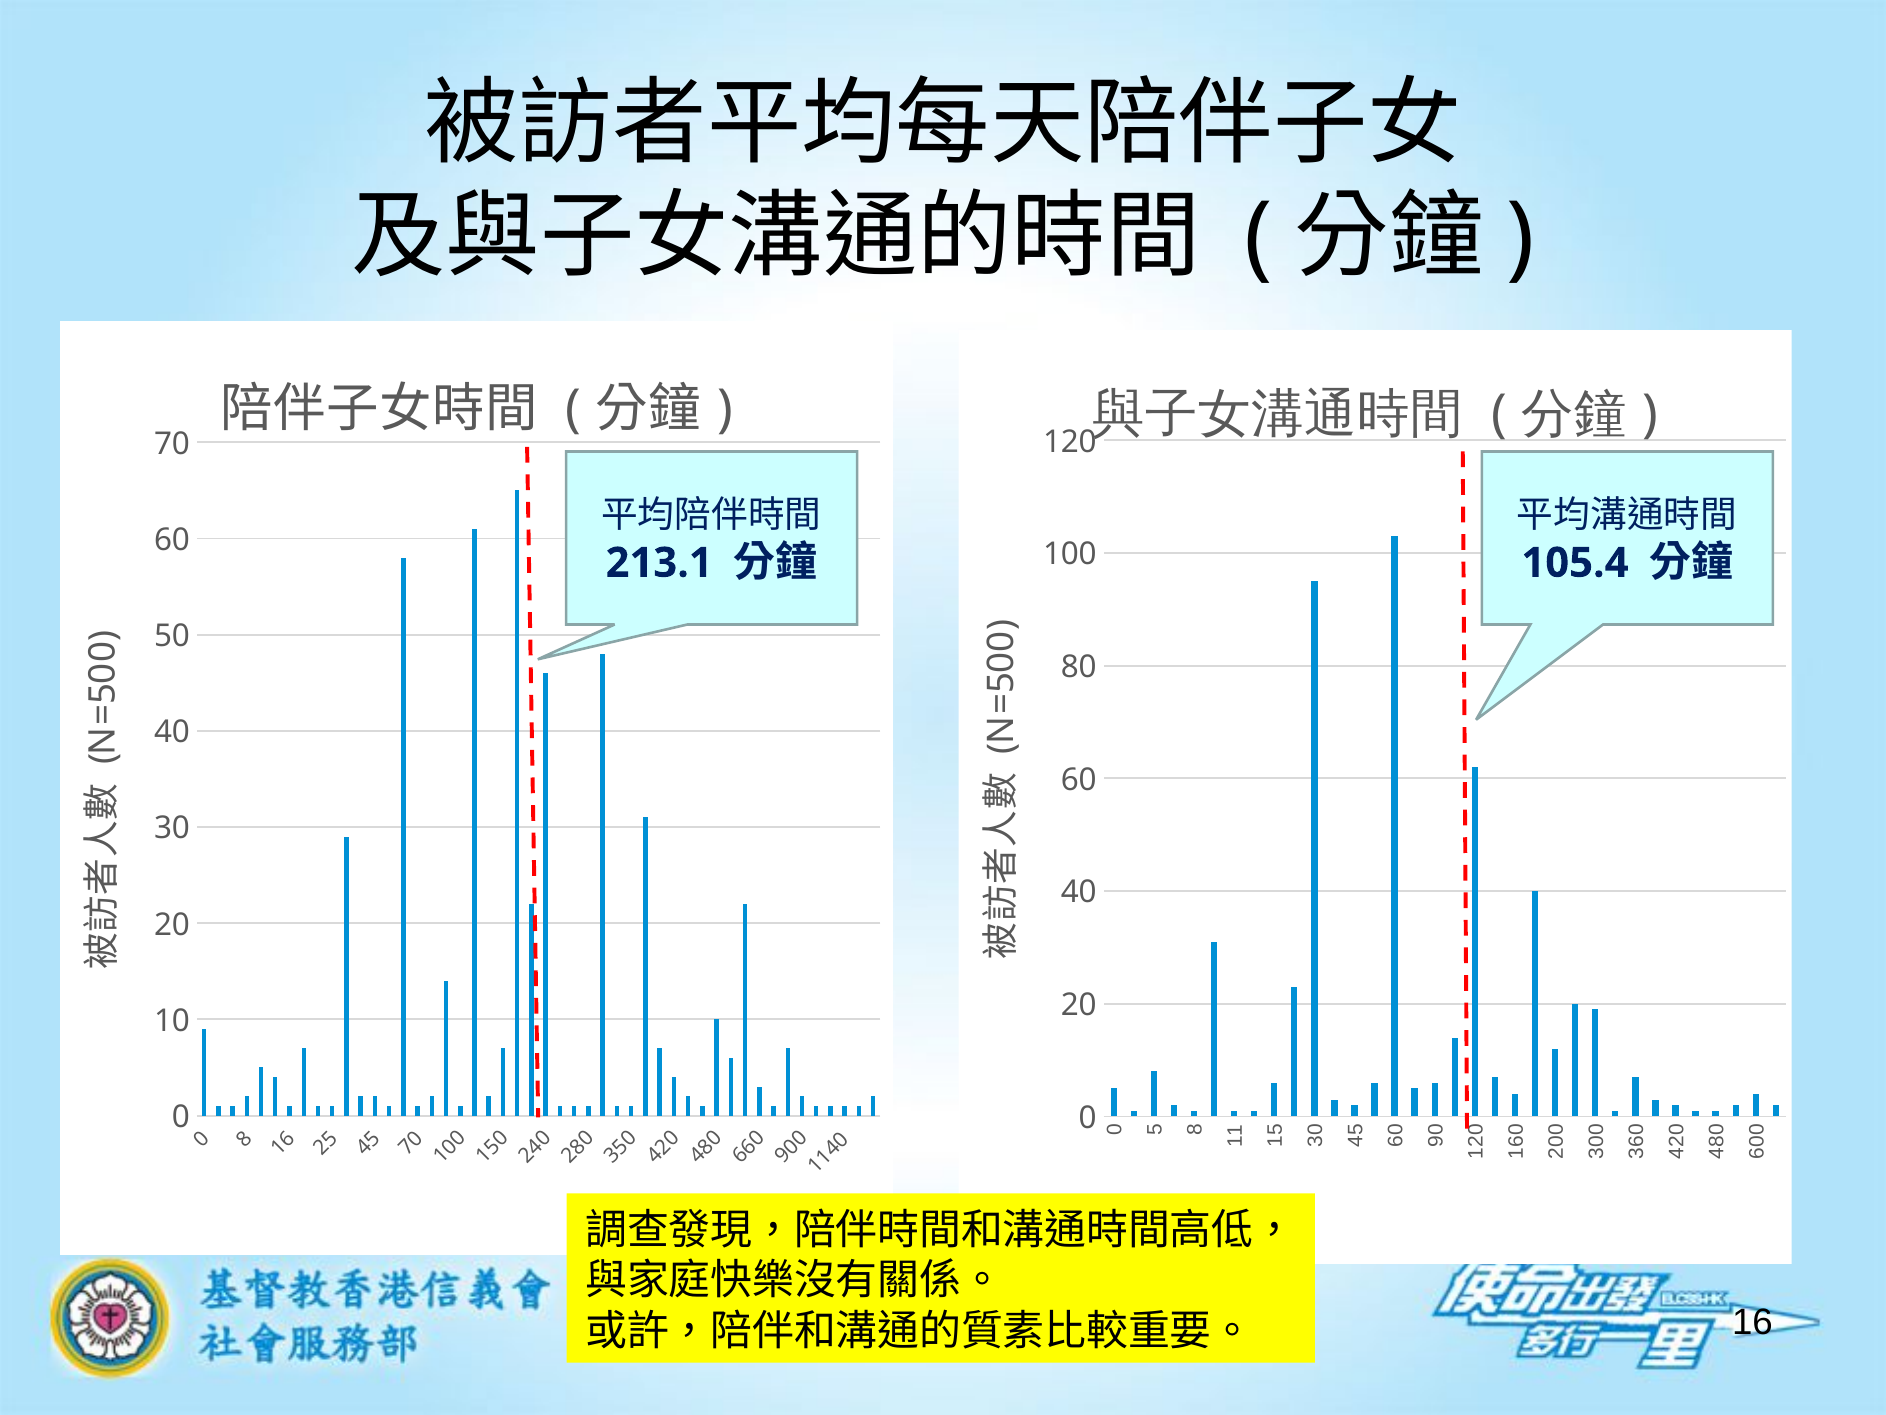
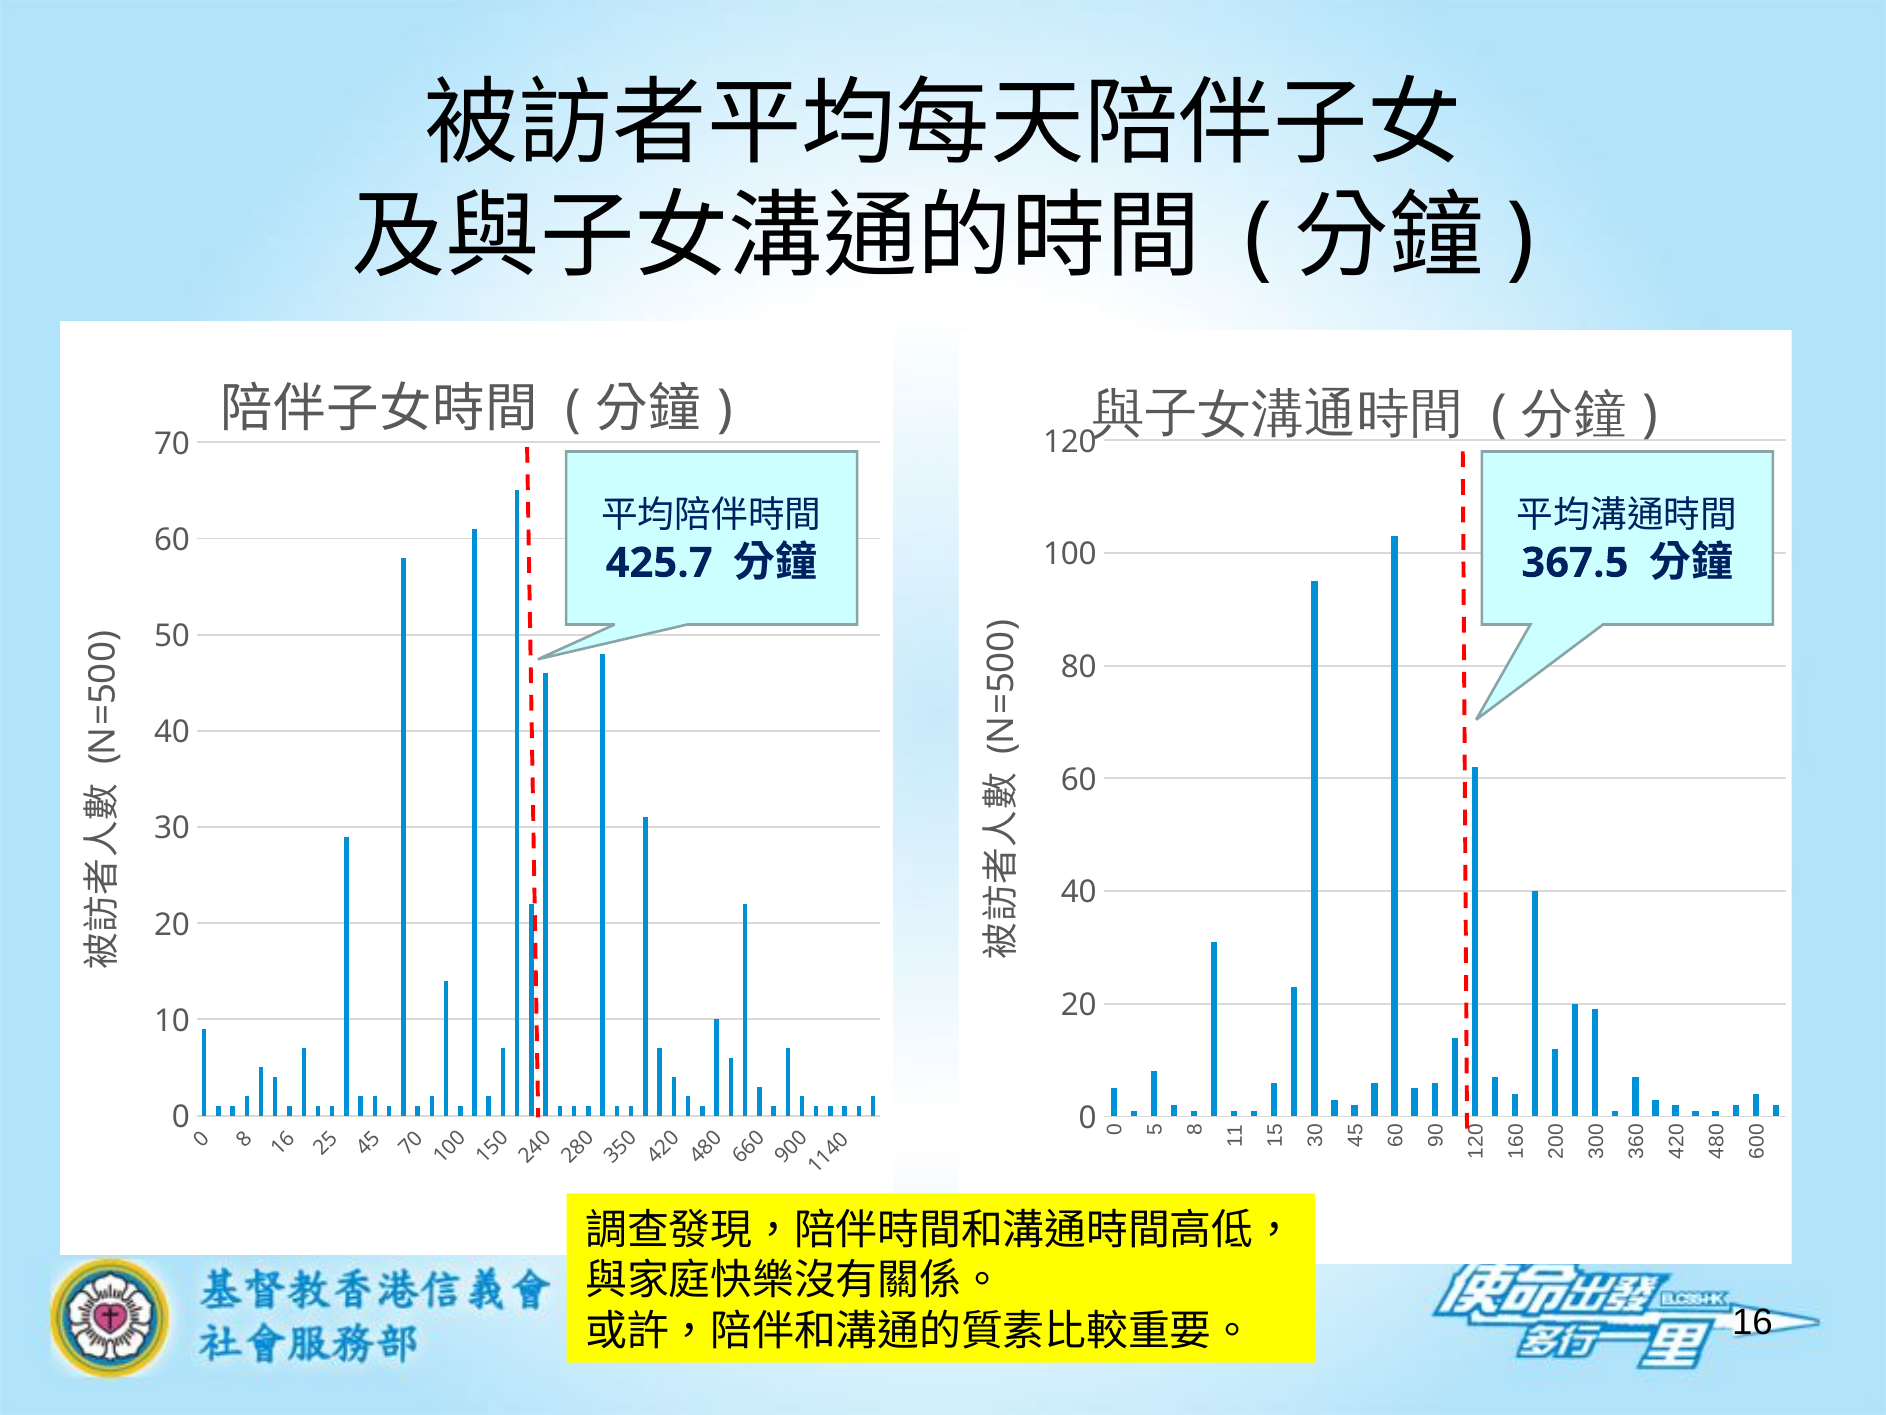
213.1: 213.1 -> 425.7
105.4: 105.4 -> 367.5
